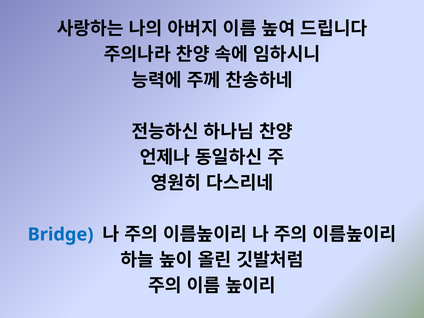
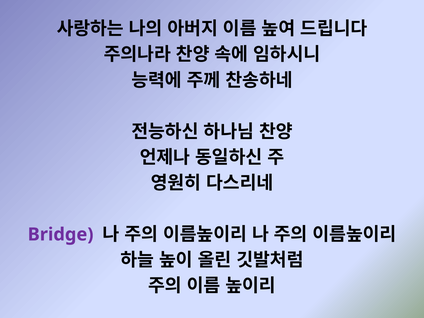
Bridge colour: blue -> purple
